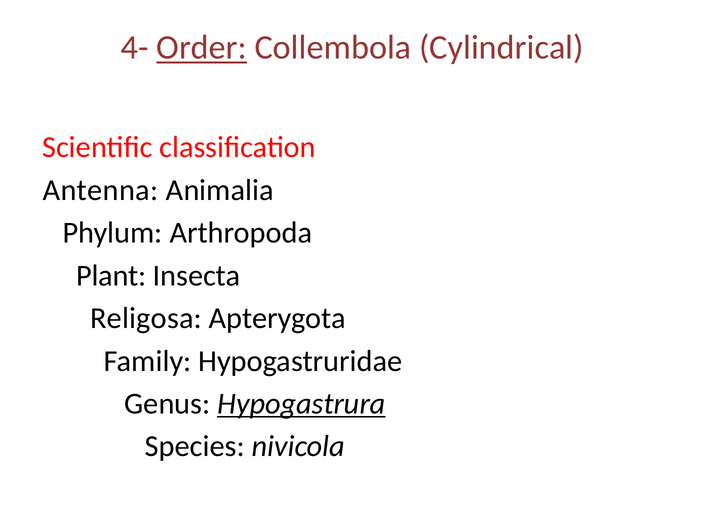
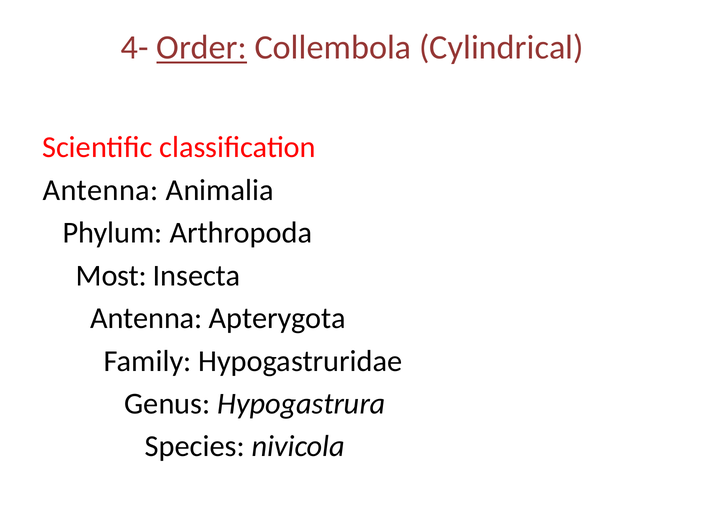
Plant: Plant -> Most
Religosa at (146, 318): Religosa -> Antenna
Hypogastrura underline: present -> none
